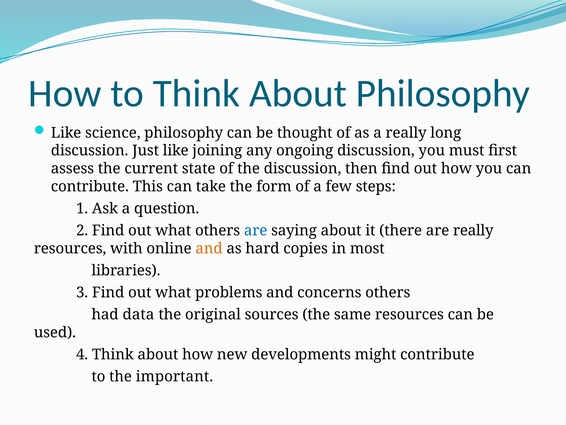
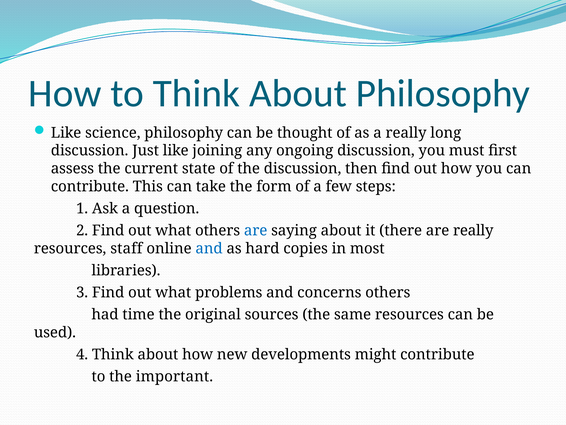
with: with -> staff
and at (209, 248) colour: orange -> blue
data: data -> time
